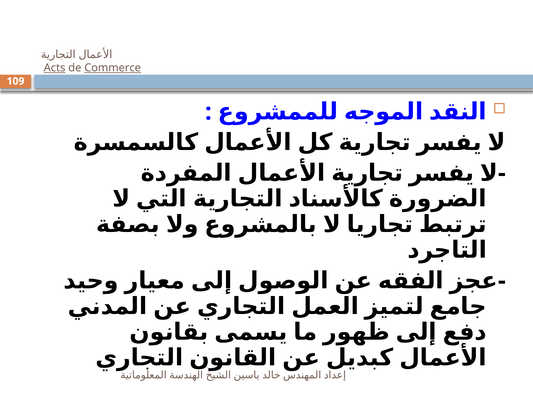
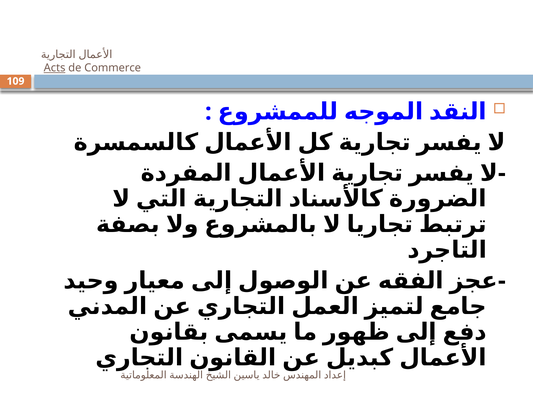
Commerce underline: present -> none
